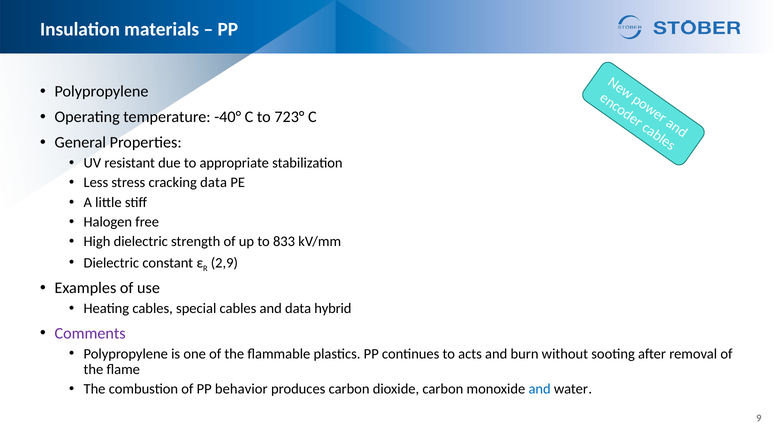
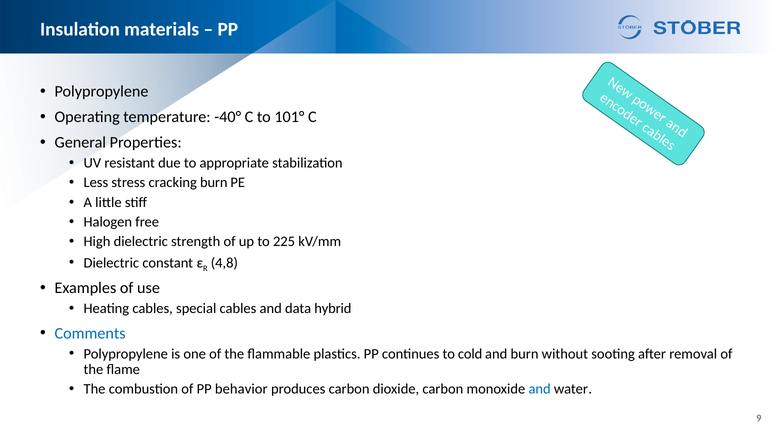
723°: 723° -> 101°
cracking data: data -> burn
833: 833 -> 225
2,9: 2,9 -> 4,8
Comments colour: purple -> blue
acts: acts -> cold
